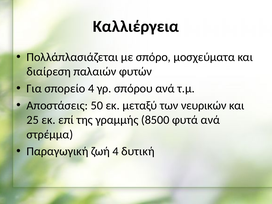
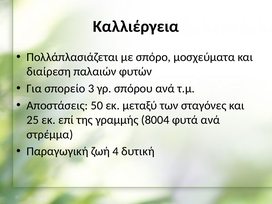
σπορείο 4: 4 -> 3
νευρικών: νευρικών -> σταγόνες
8500: 8500 -> 8004
